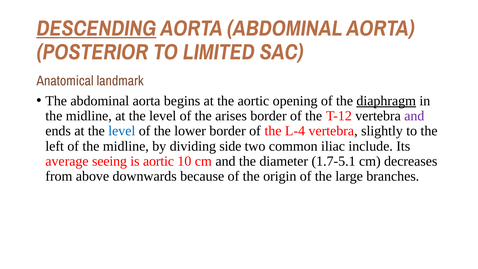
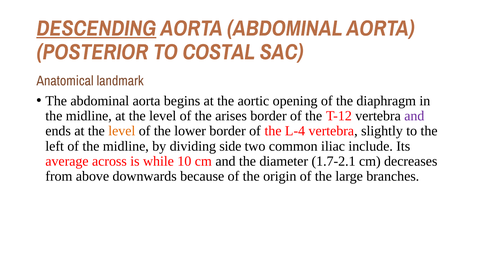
LIMITED: LIMITED -> COSTAL
diaphragm underline: present -> none
level at (122, 131) colour: blue -> orange
seeing: seeing -> across
is aortic: aortic -> while
1.7-5.1: 1.7-5.1 -> 1.7-2.1
